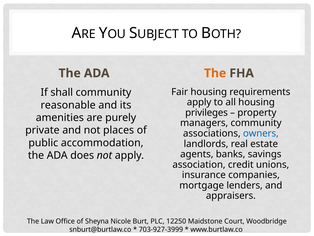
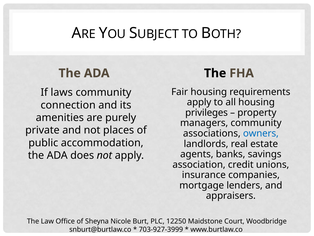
The at (215, 73) colour: orange -> black
shall: shall -> laws
reasonable: reasonable -> connection
